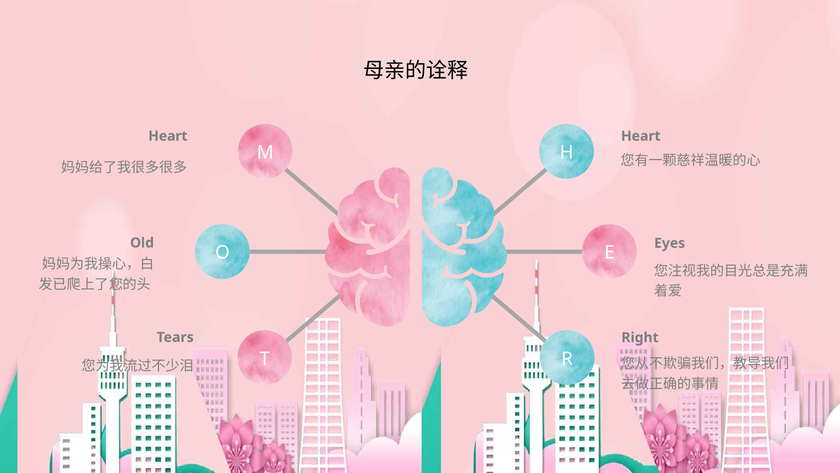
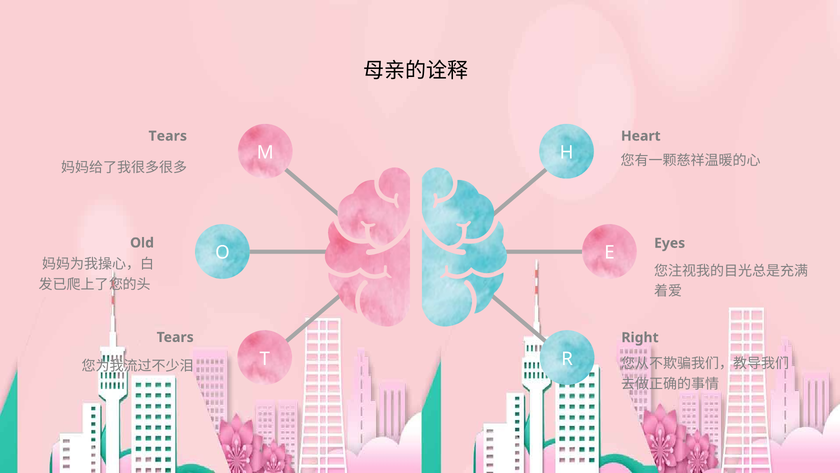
Heart at (168, 136): Heart -> Tears
